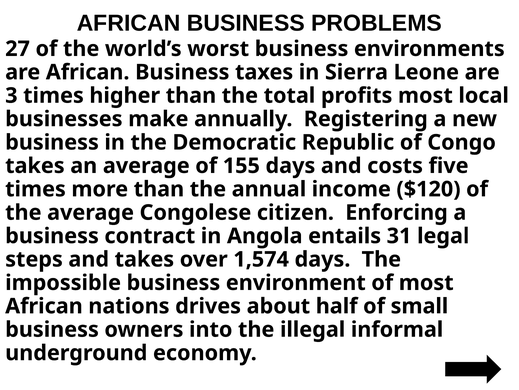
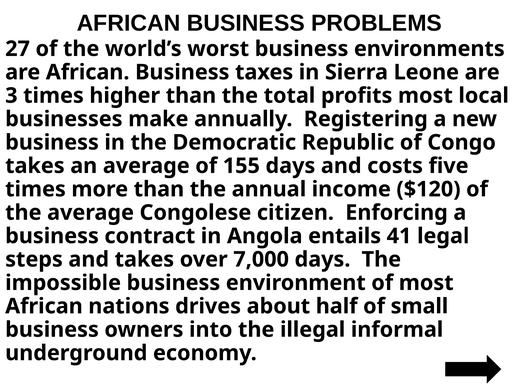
31: 31 -> 41
1,574: 1,574 -> 7,000
